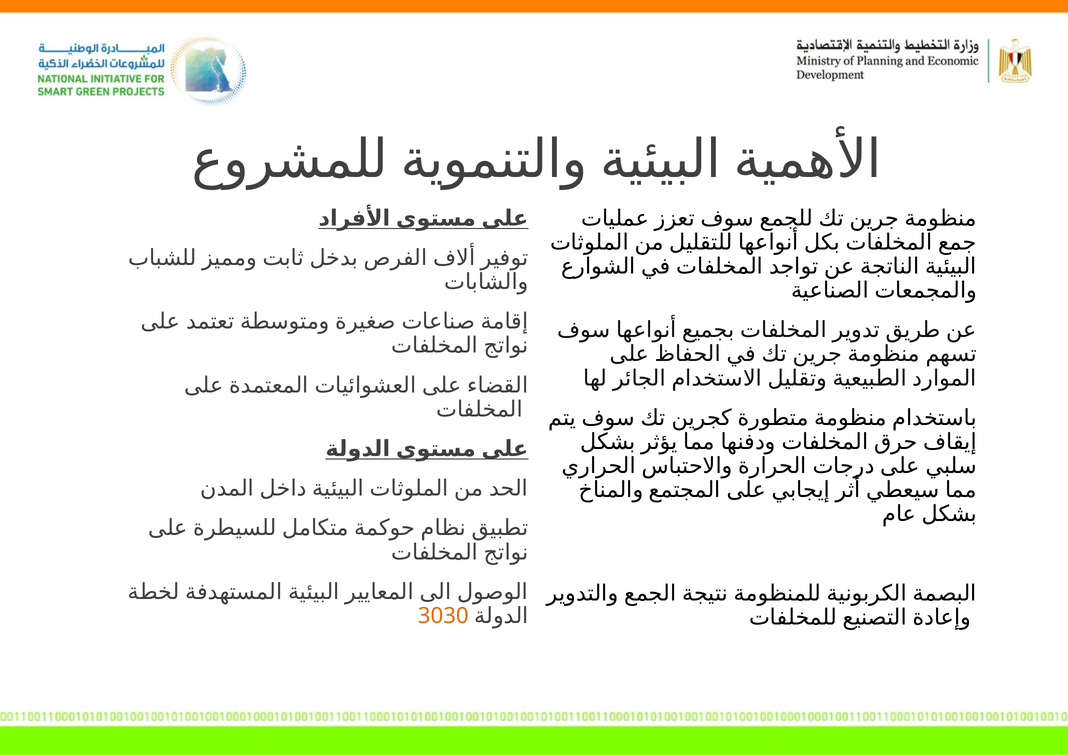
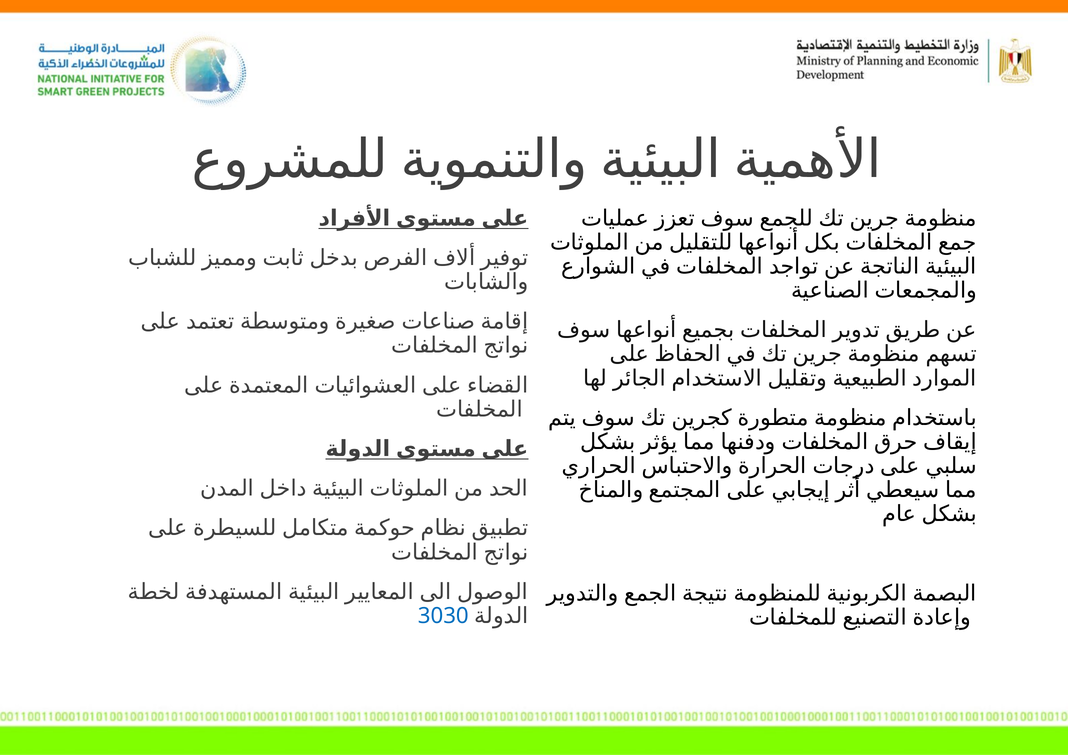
3030 colour: orange -> blue
